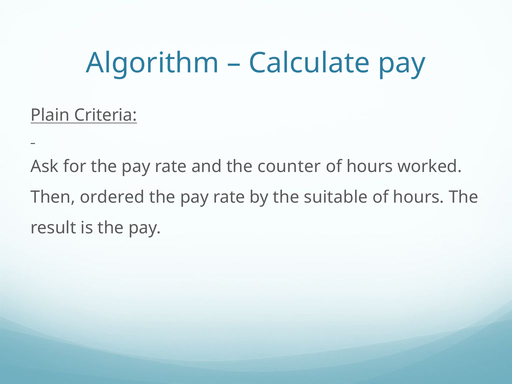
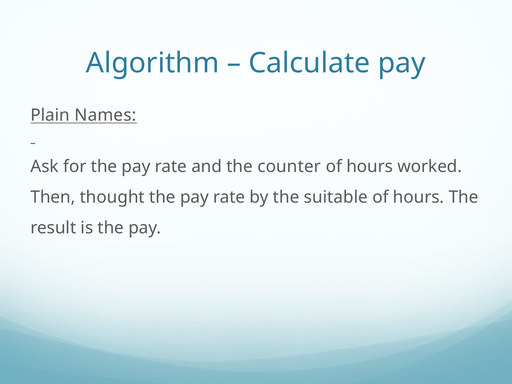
Criteria: Criteria -> Names
ordered: ordered -> thought
